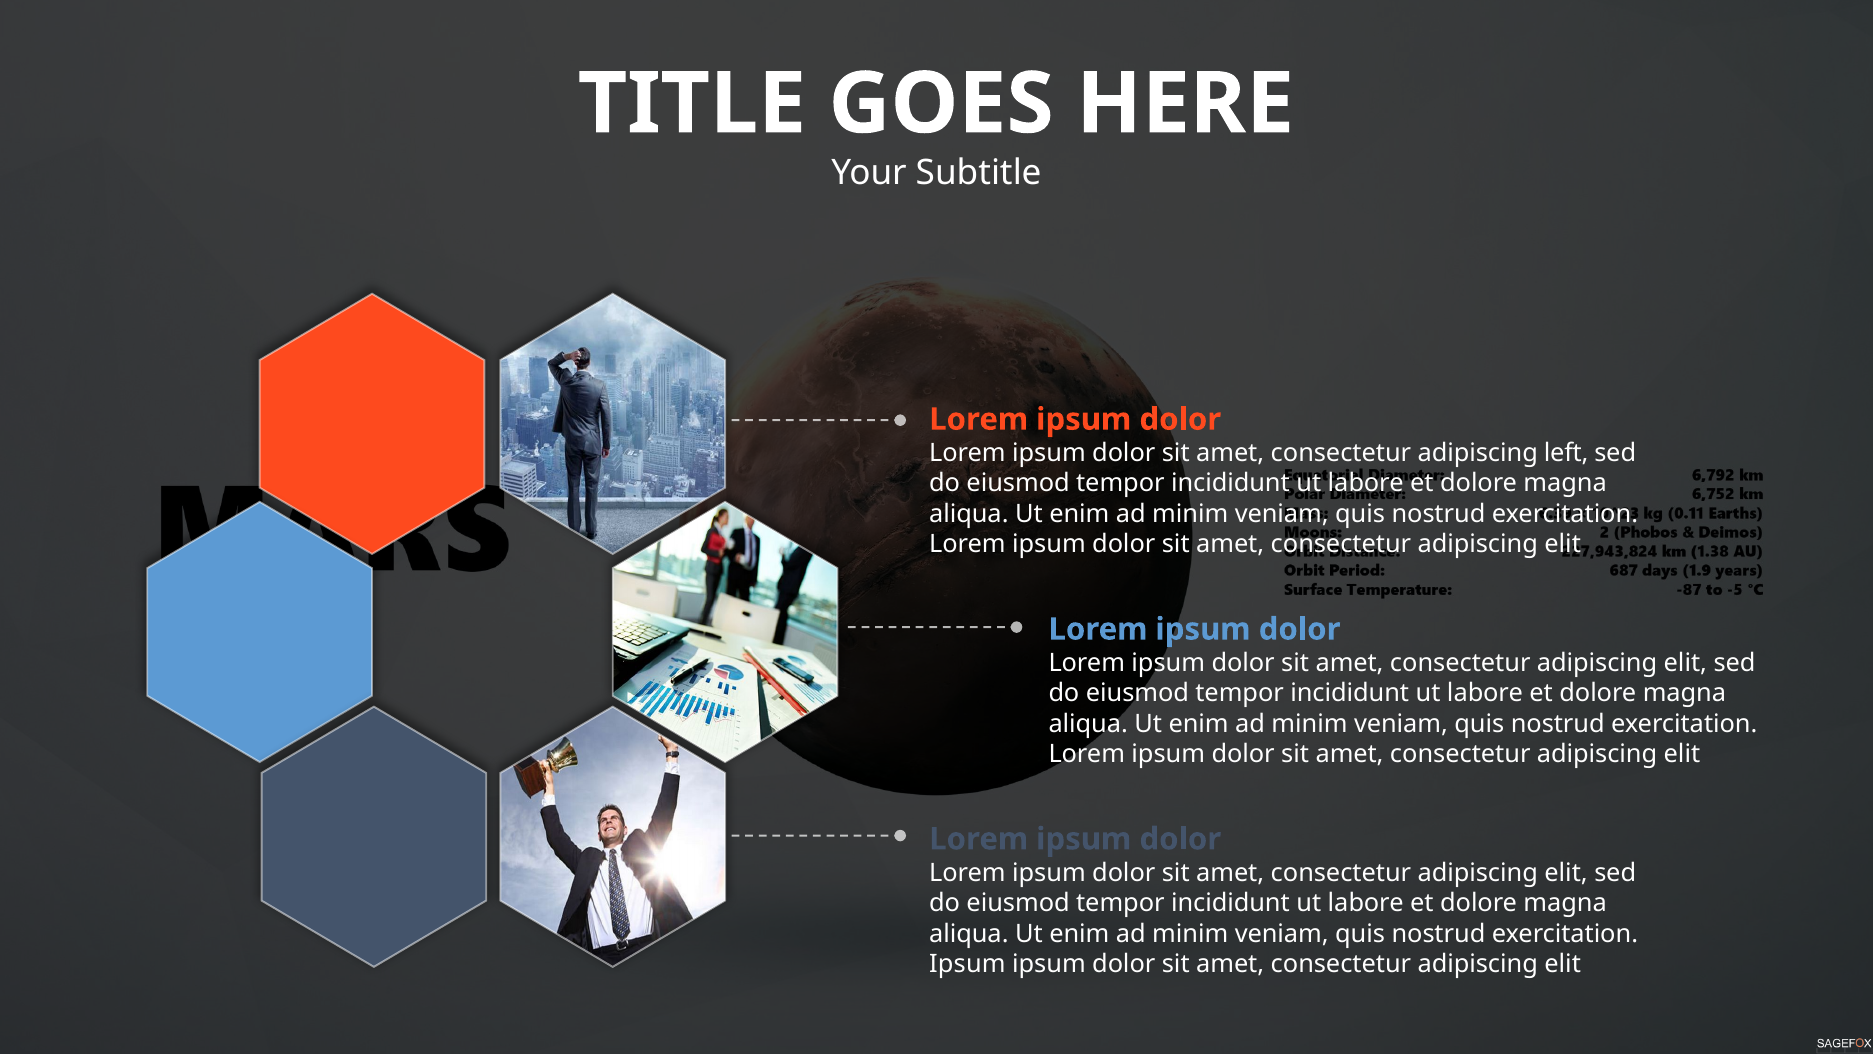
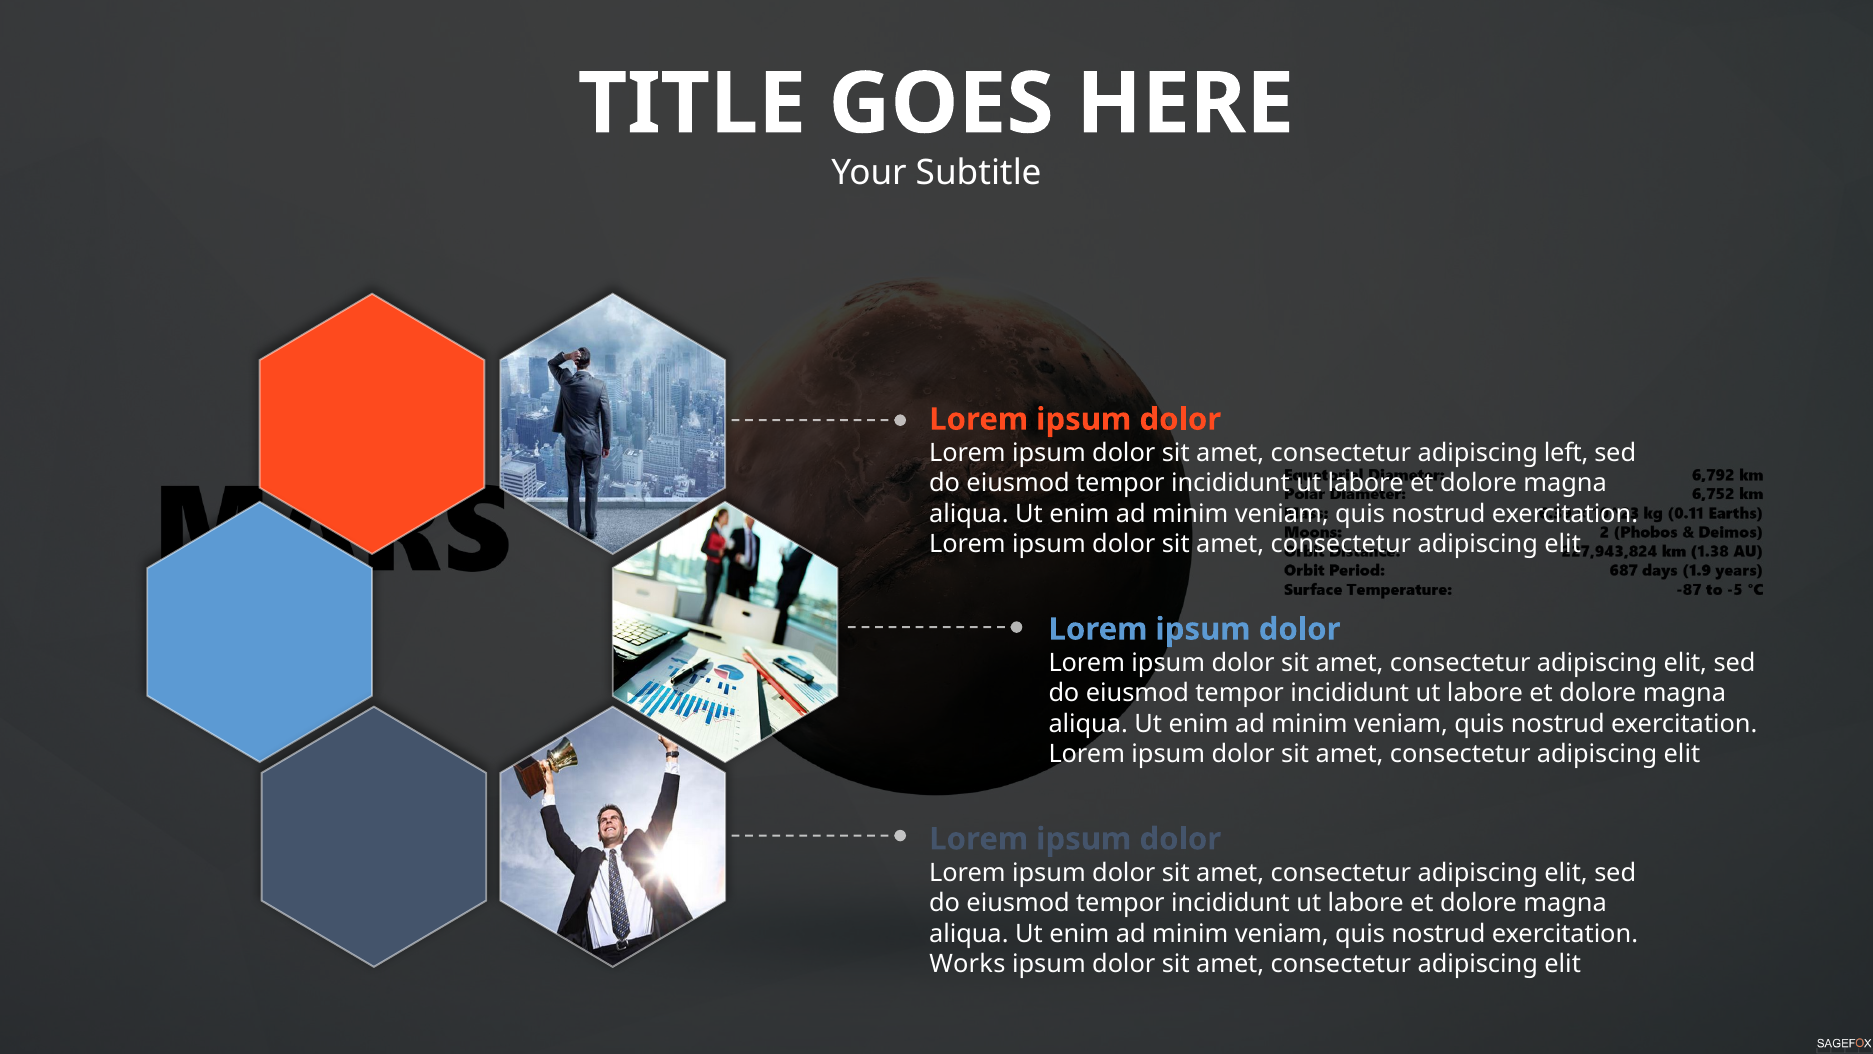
Ipsum at (967, 964): Ipsum -> Works
